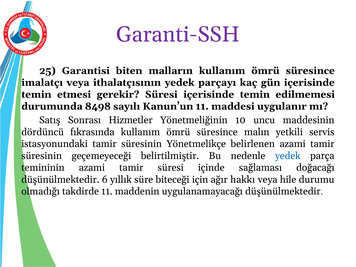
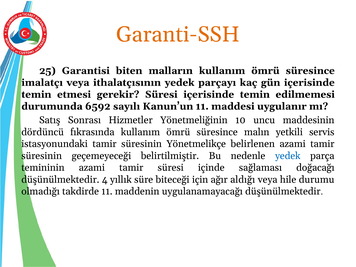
Garanti-SSH colour: purple -> orange
8498: 8498 -> 6592
6: 6 -> 4
hakkı: hakkı -> aldığı
